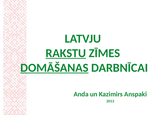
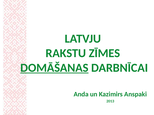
RAKSTU underline: present -> none
